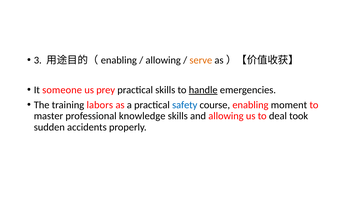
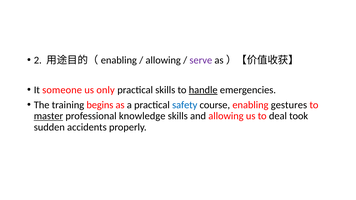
3: 3 -> 2
serve colour: orange -> purple
prey: prey -> only
labors: labors -> begins
moment: moment -> gestures
master underline: none -> present
